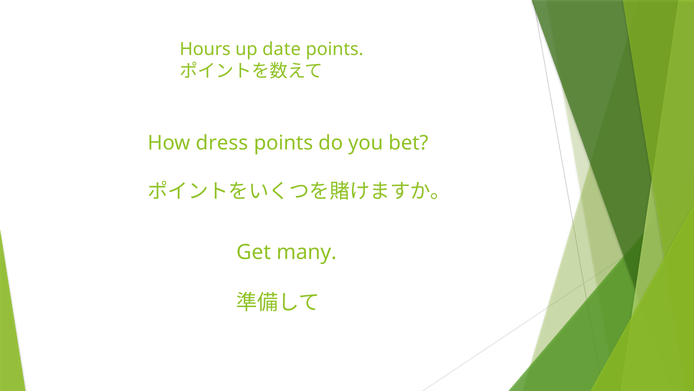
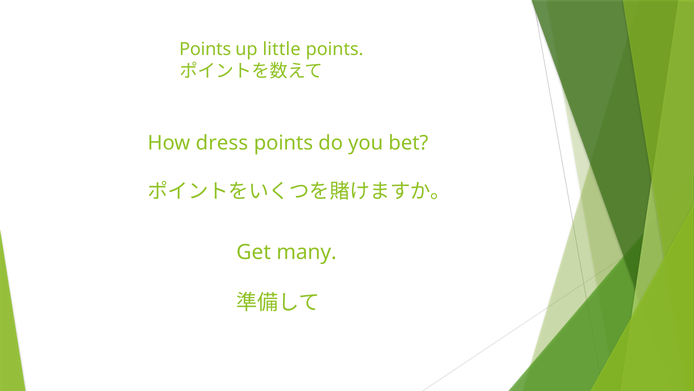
Hours at (205, 49): Hours -> Points
date: date -> little
